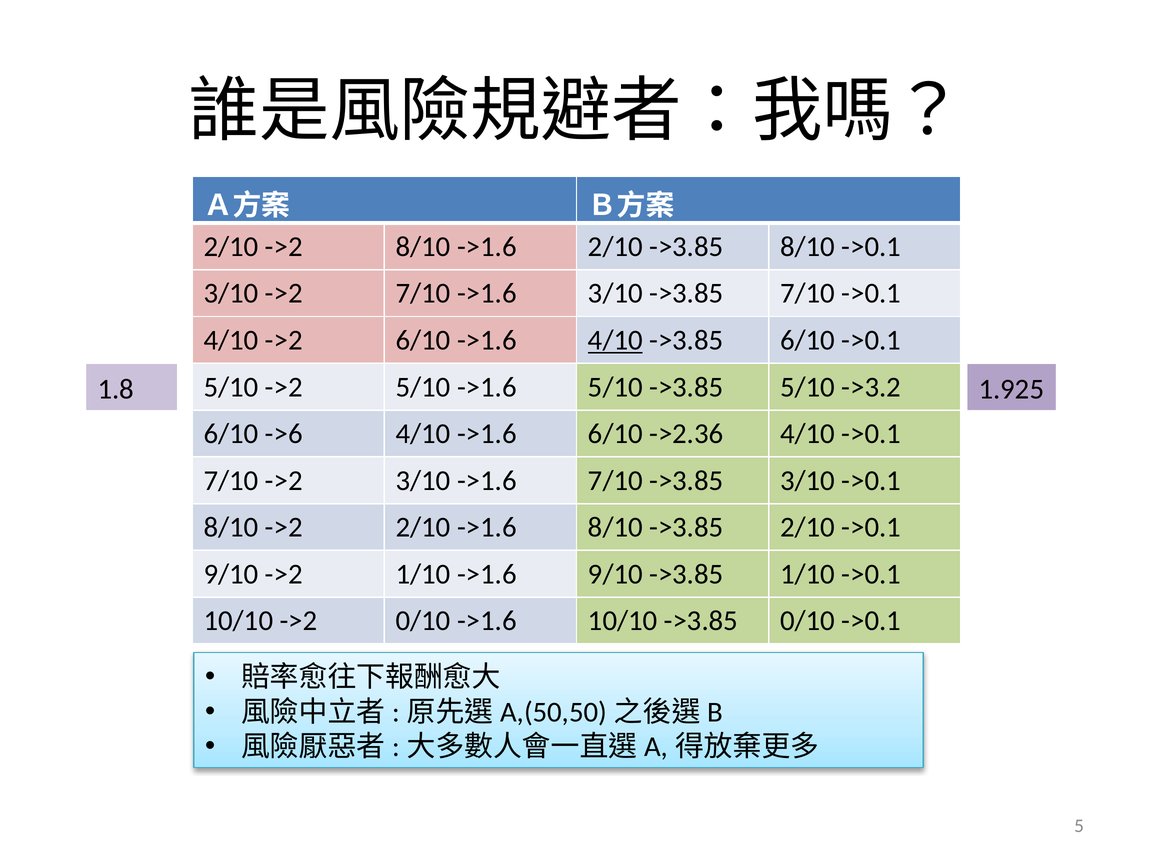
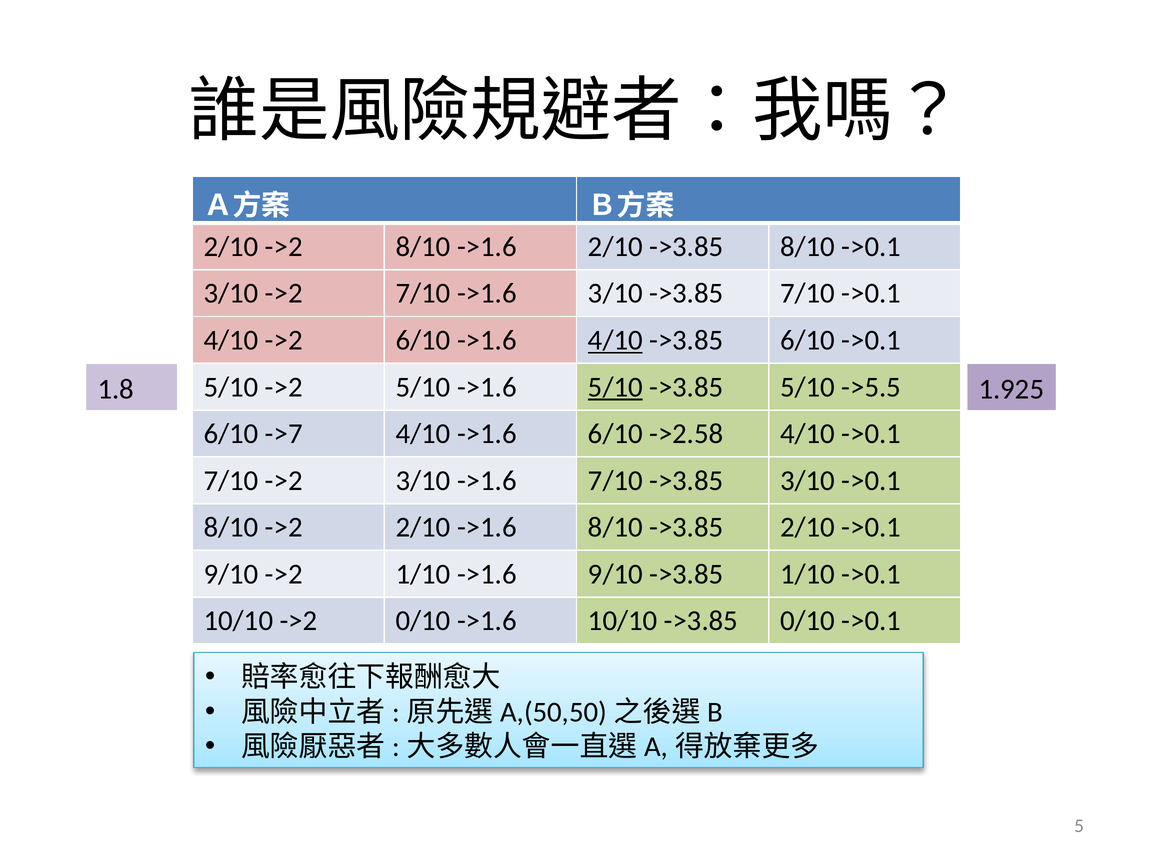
5/10 at (615, 387) underline: none -> present
->3.2: ->3.2 -> ->5.5
->6: ->6 -> ->7
->2.36: ->2.36 -> ->2.58
